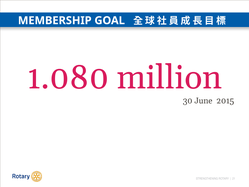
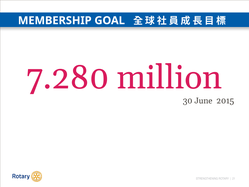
1.080: 1.080 -> 7.280
